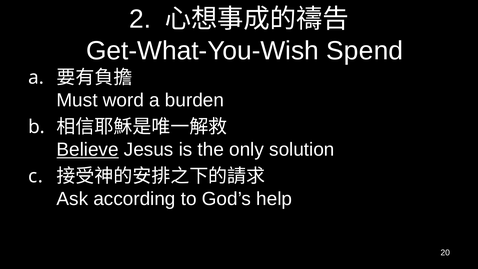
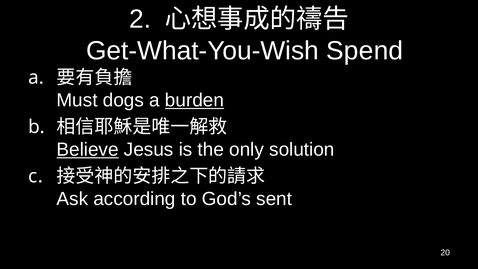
word: word -> dogs
burden underline: none -> present
help: help -> sent
